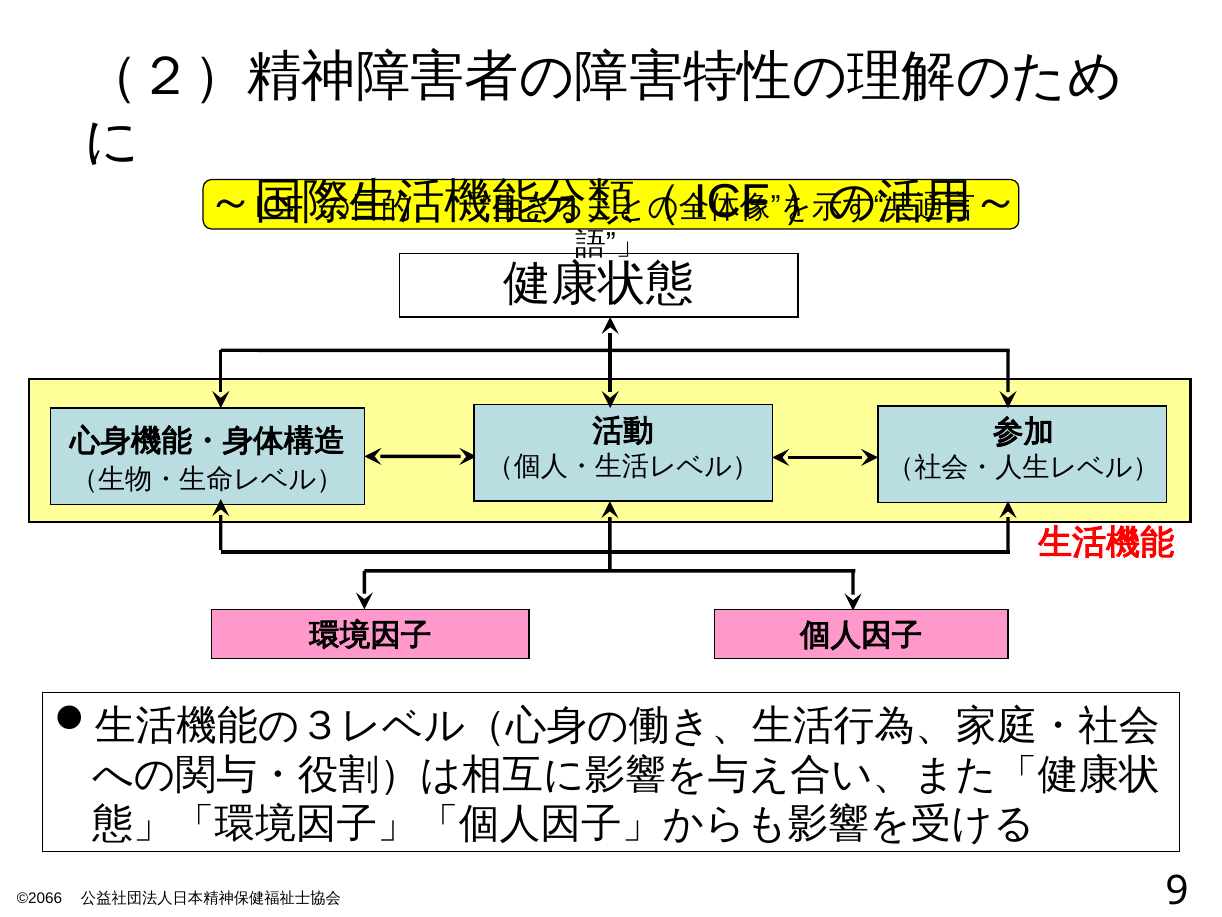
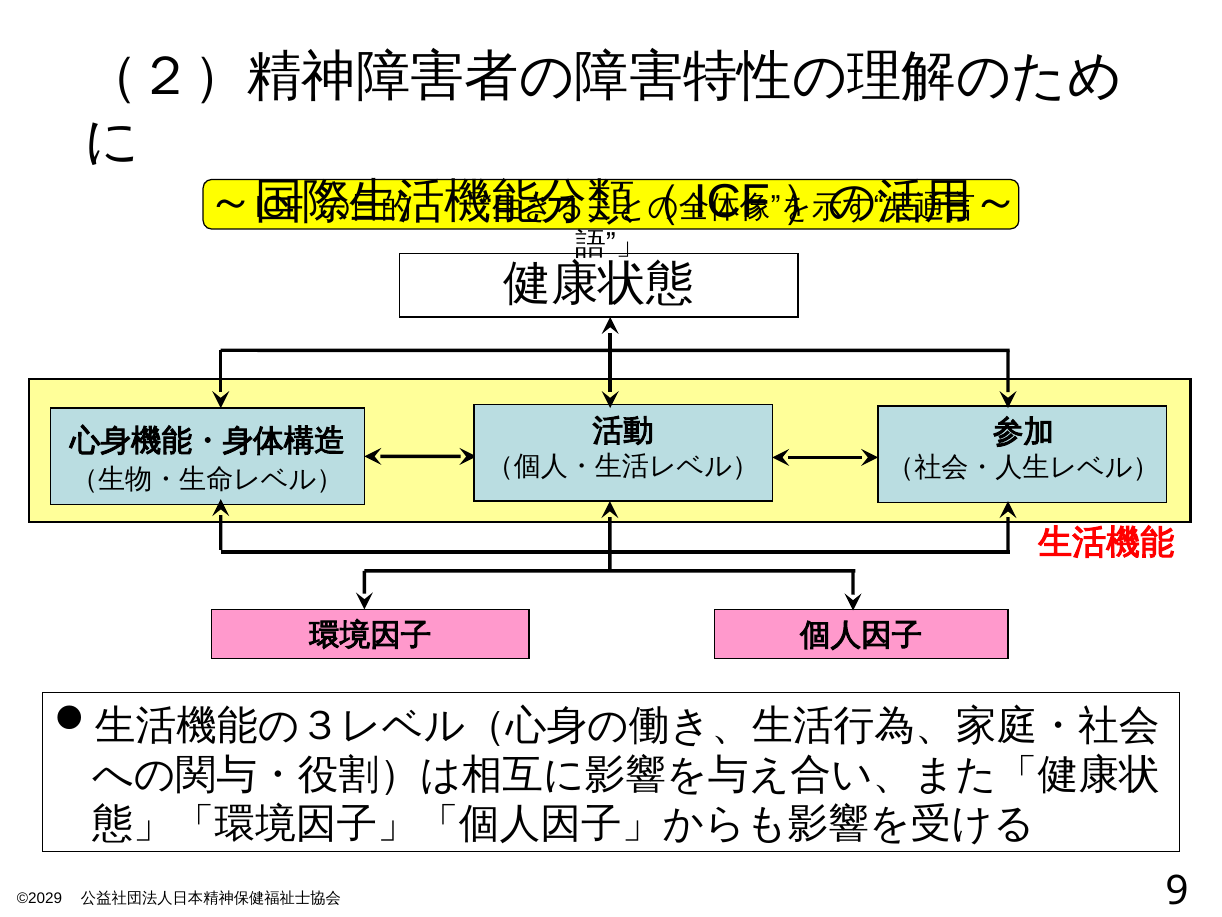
©2066: ©2066 -> ©2029
